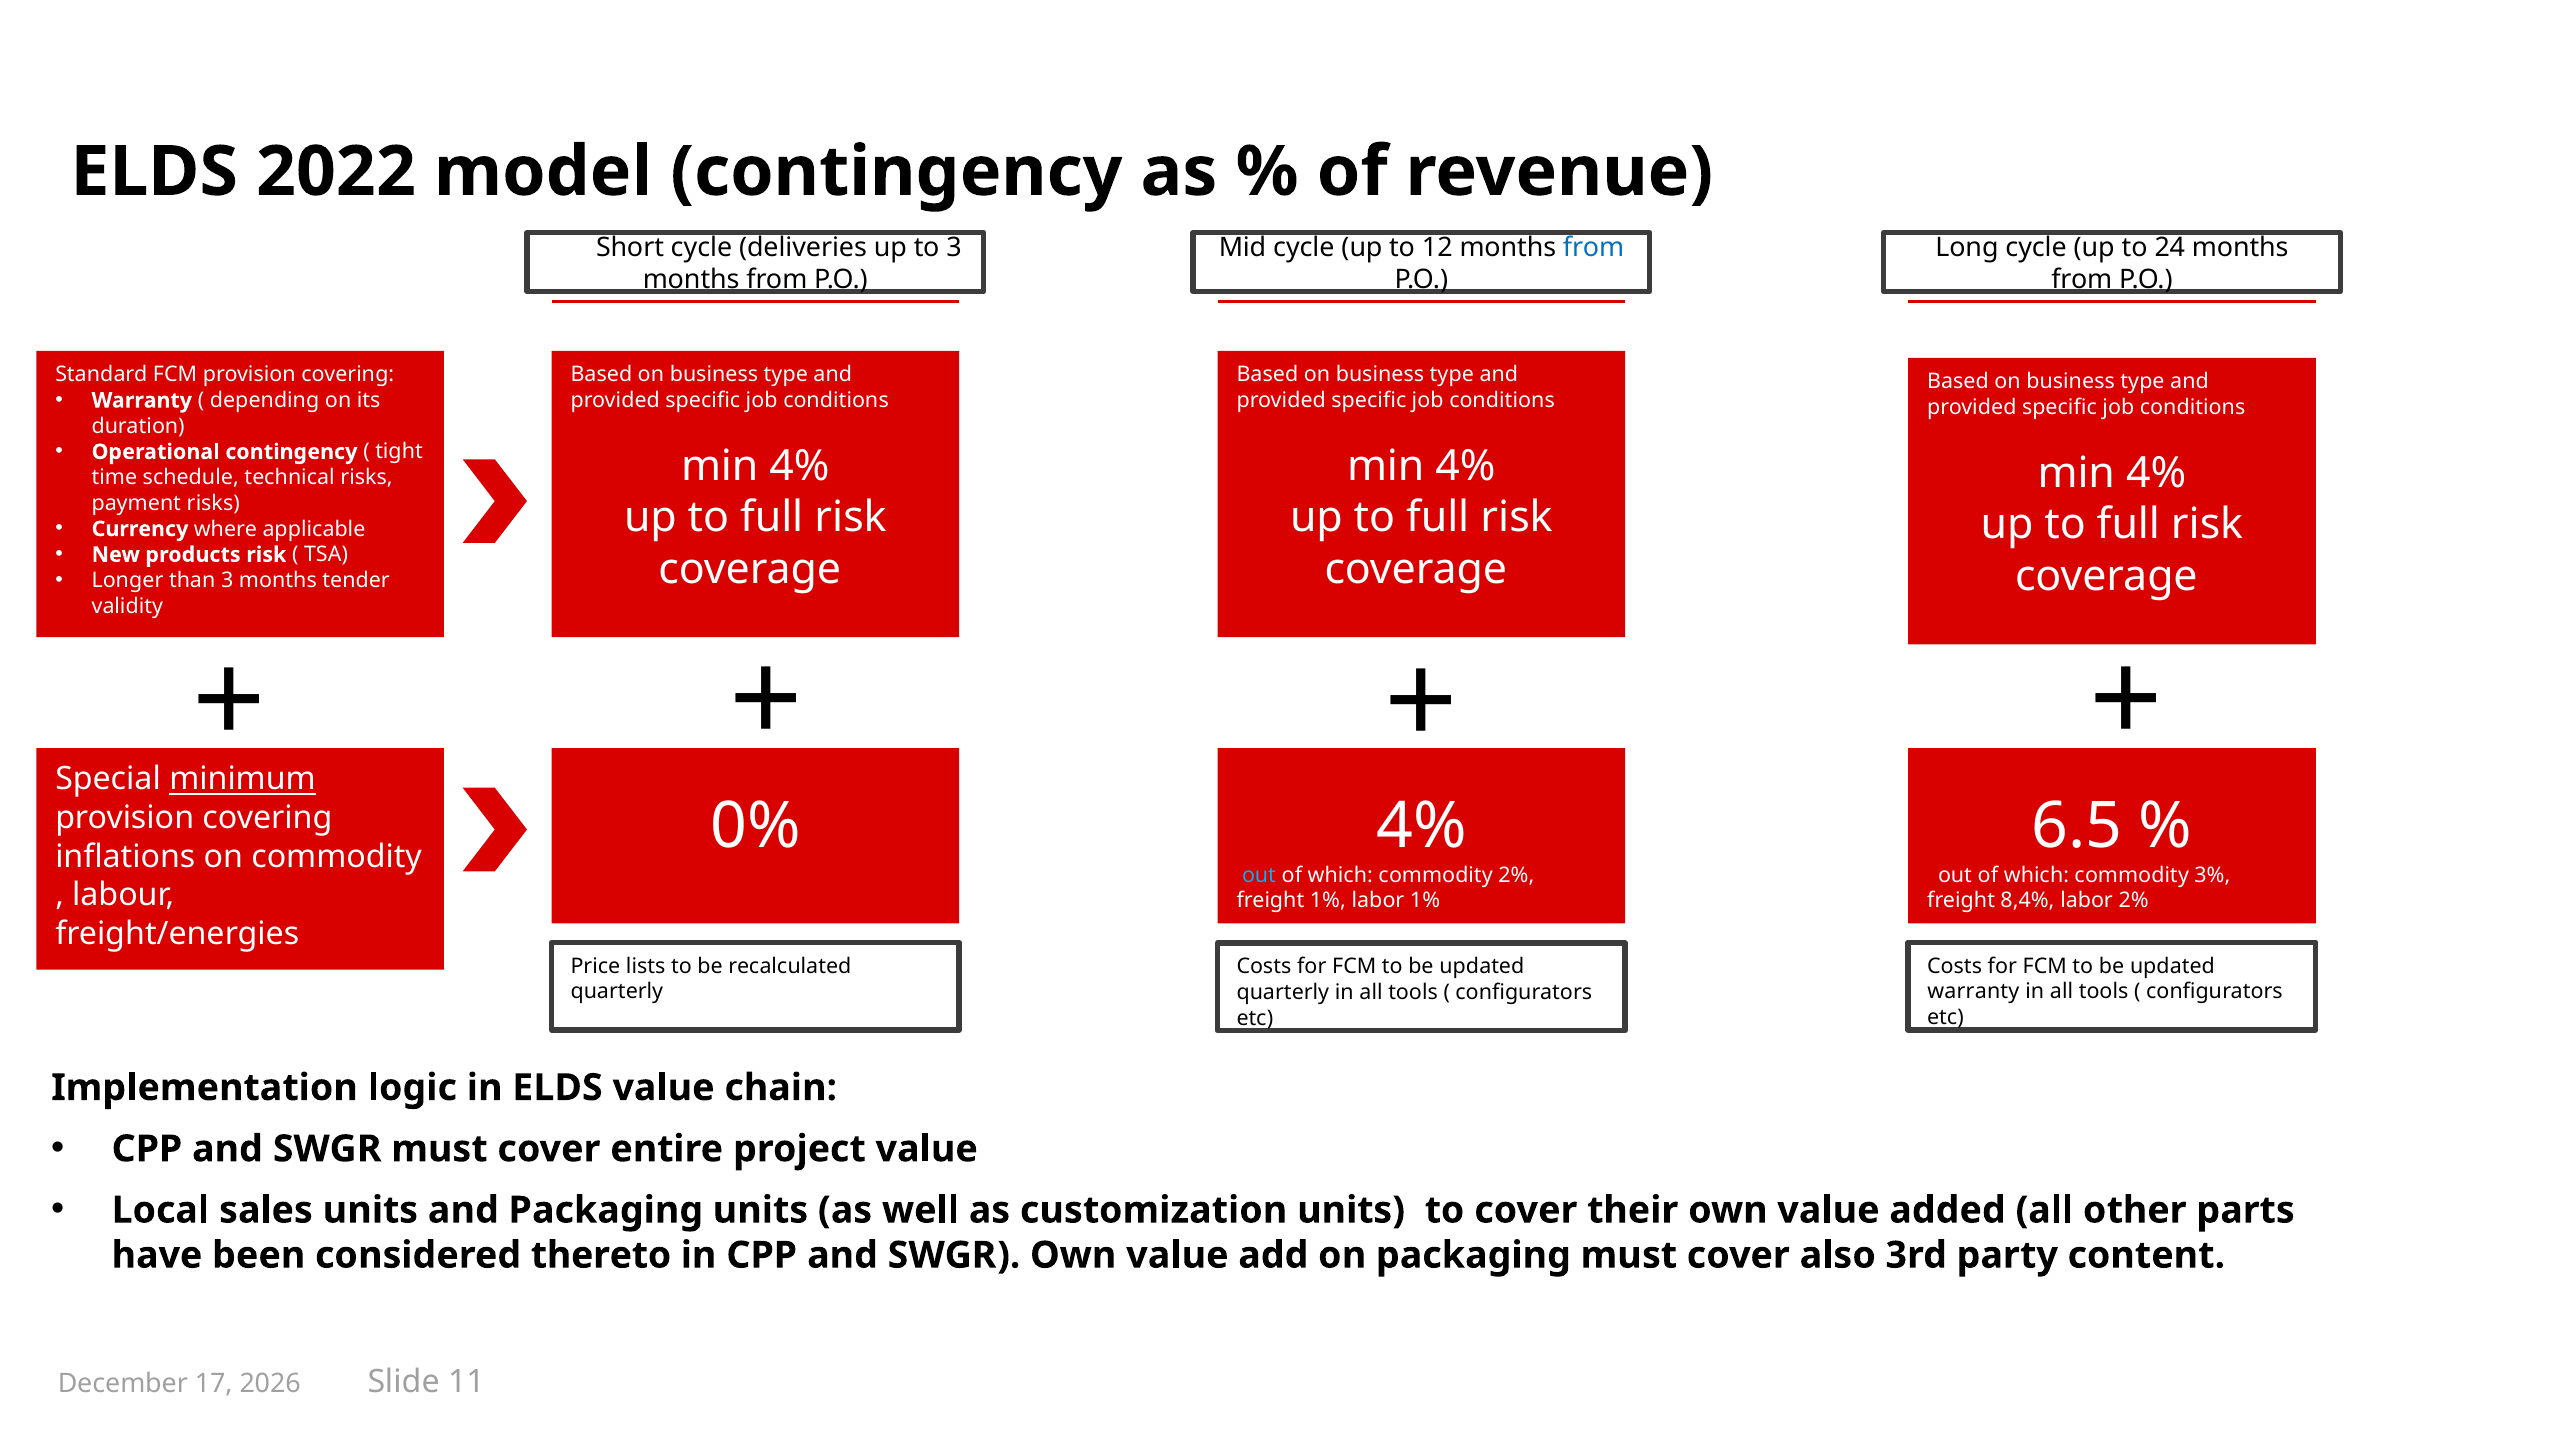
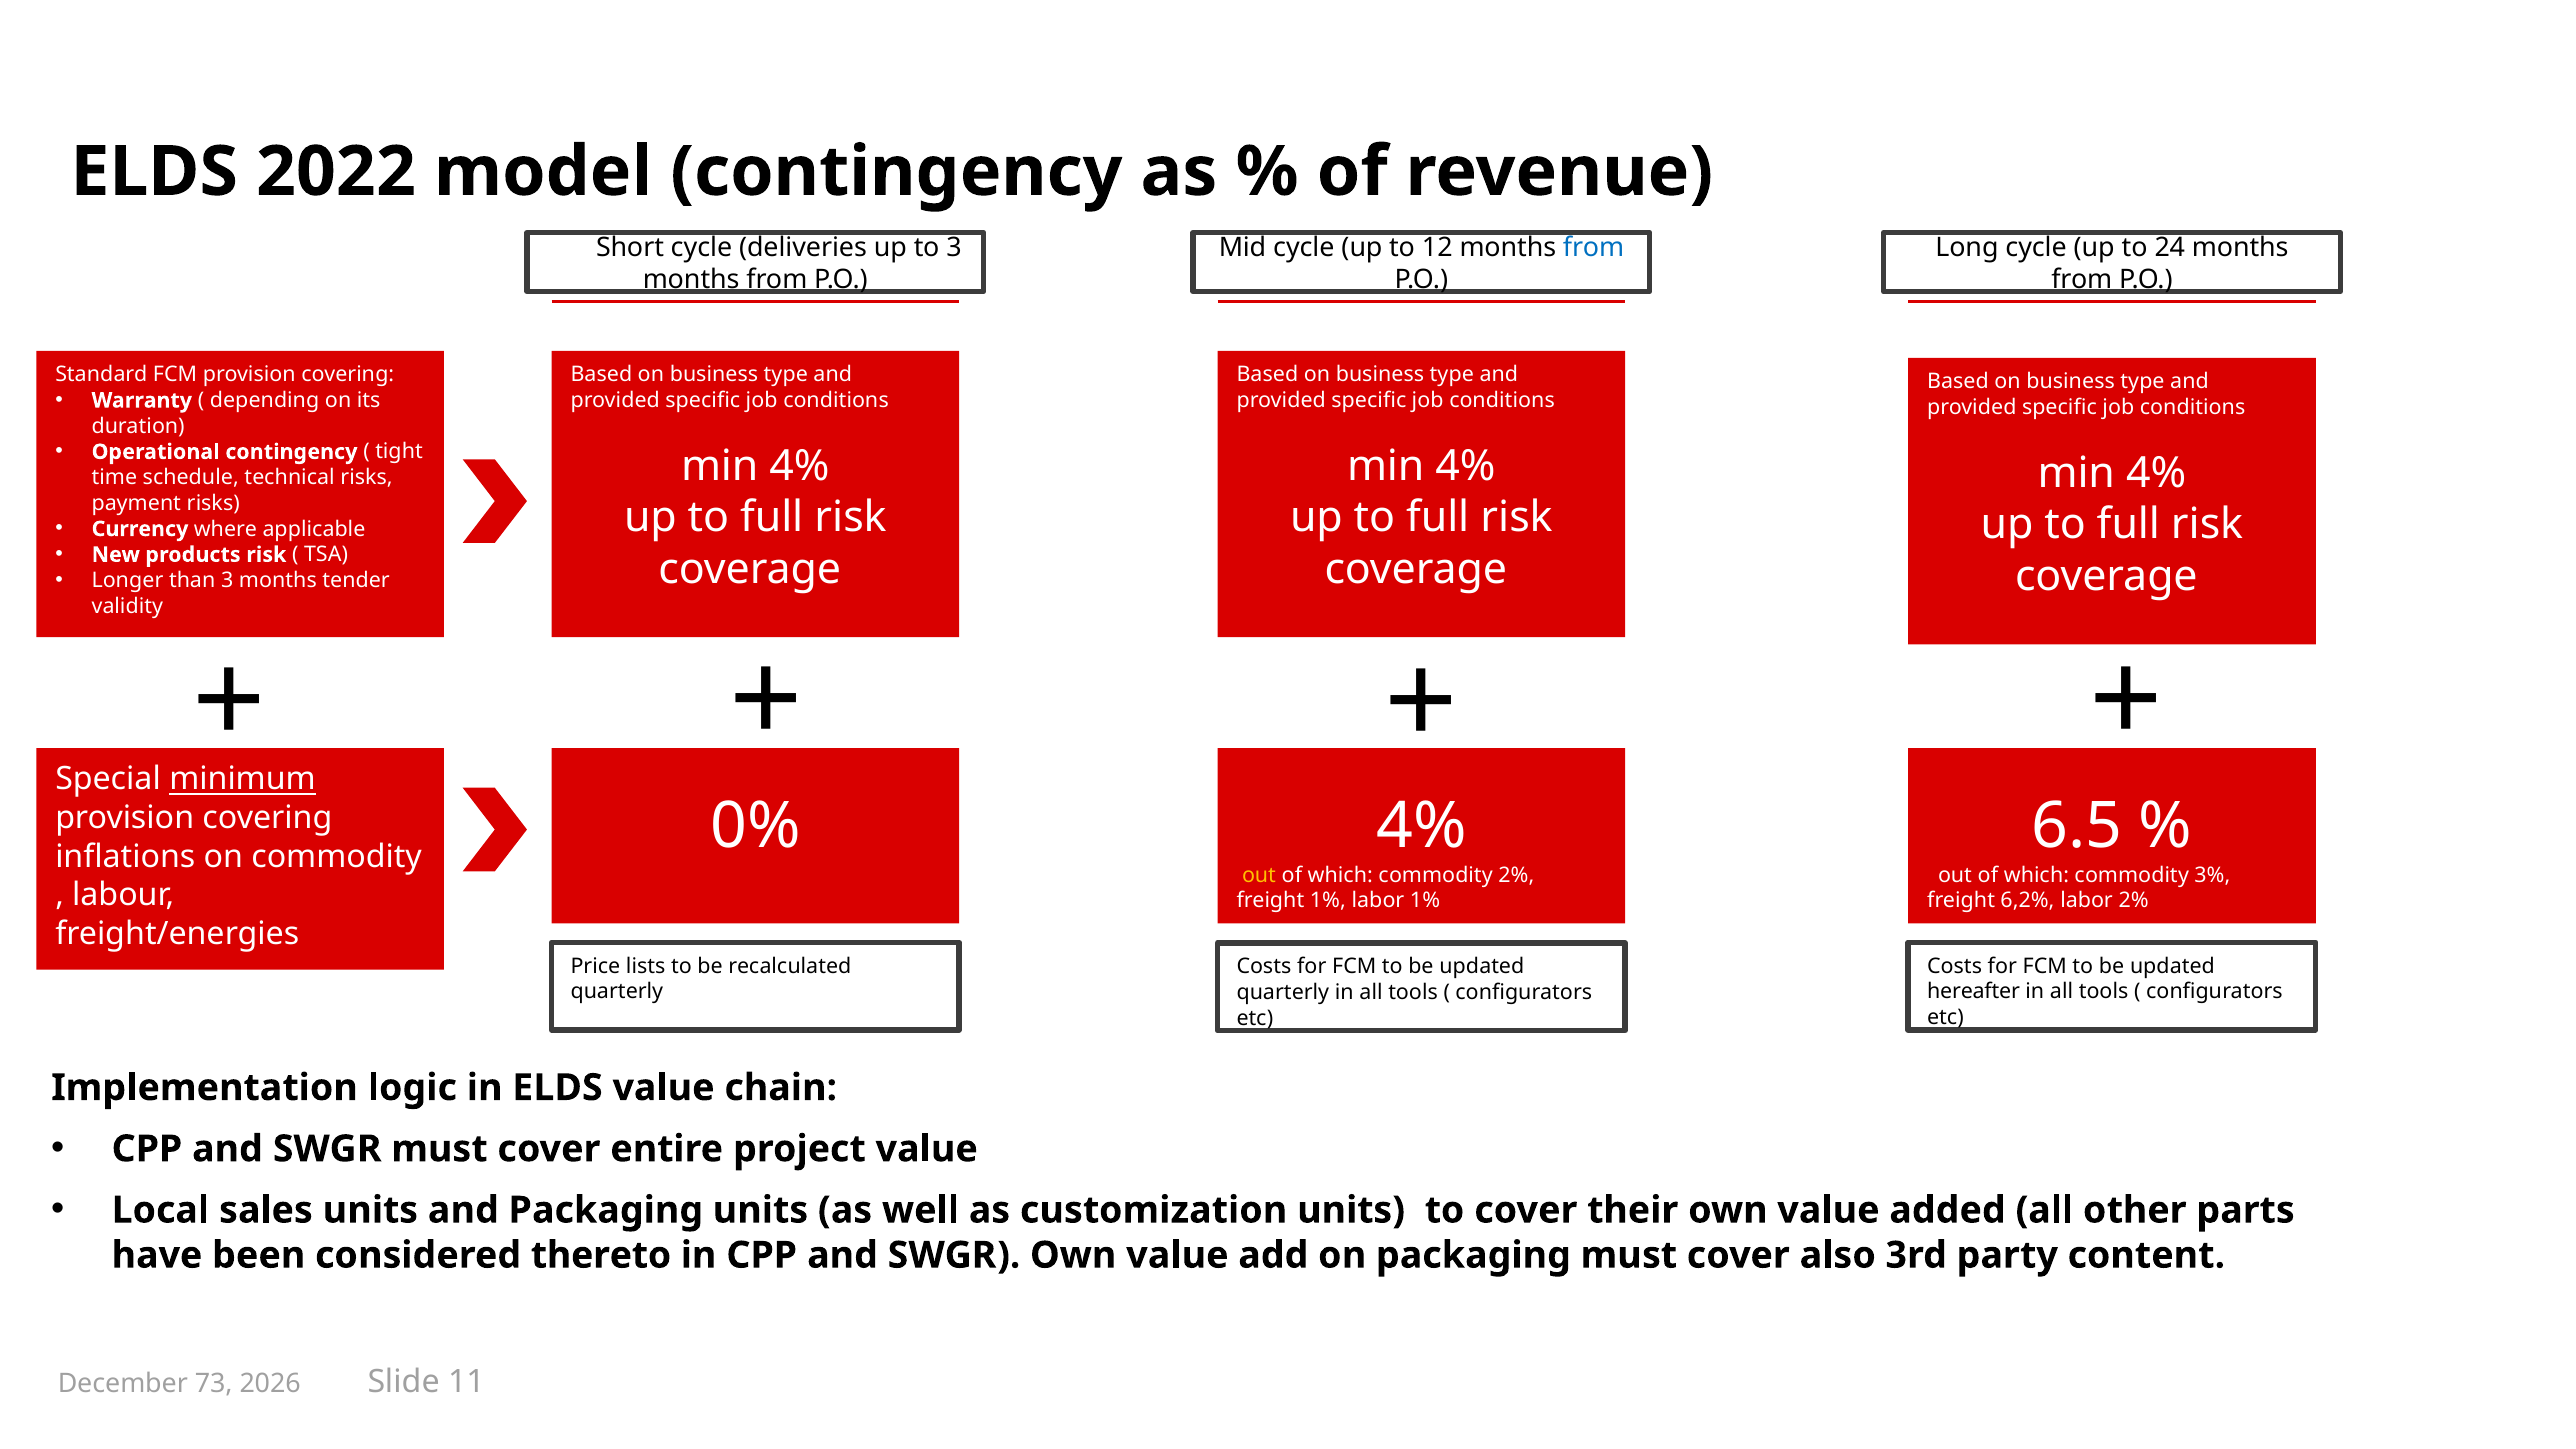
out at (1259, 875) colour: light blue -> yellow
8,4%: 8,4% -> 6,2%
warranty at (1973, 992): warranty -> hereafter
17: 17 -> 73
